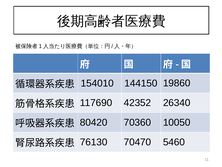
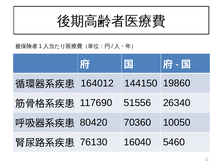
154010: 154010 -> 164012
42352: 42352 -> 51556
70470: 70470 -> 16040
